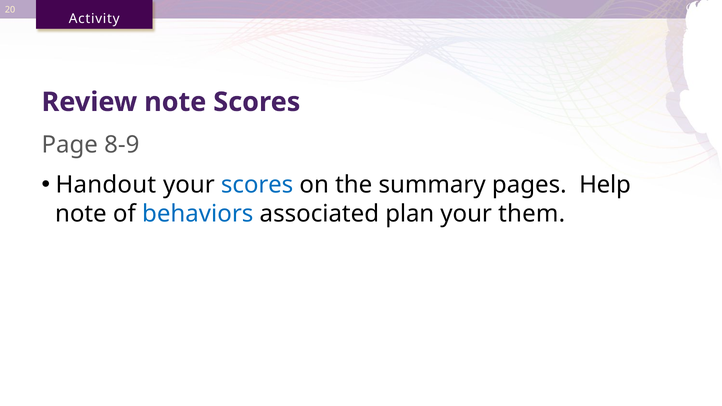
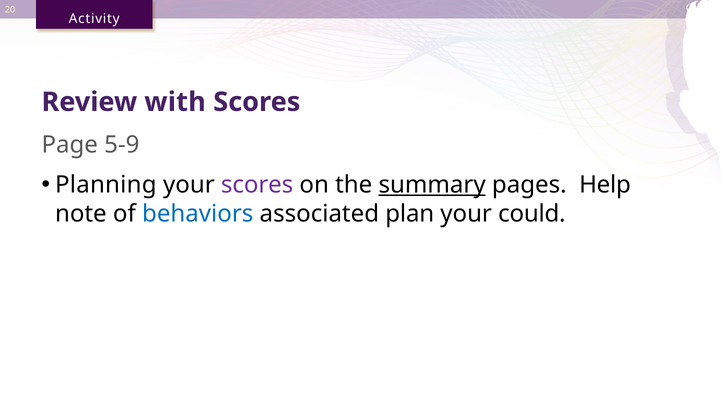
Review note: note -> with
8-9: 8-9 -> 5-9
Handout: Handout -> Planning
scores at (257, 185) colour: blue -> purple
summary underline: none -> present
them: them -> could
